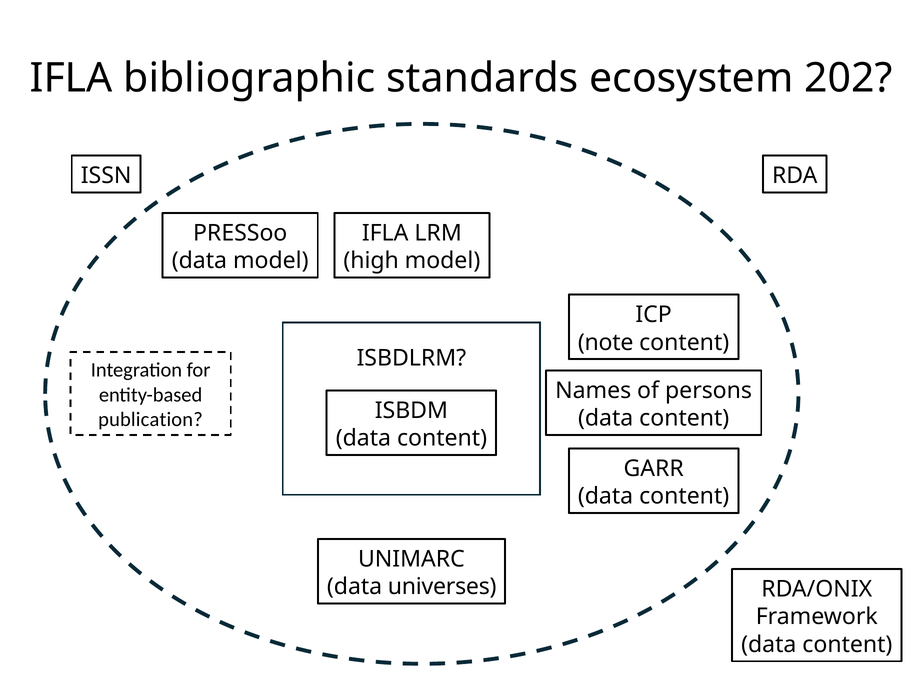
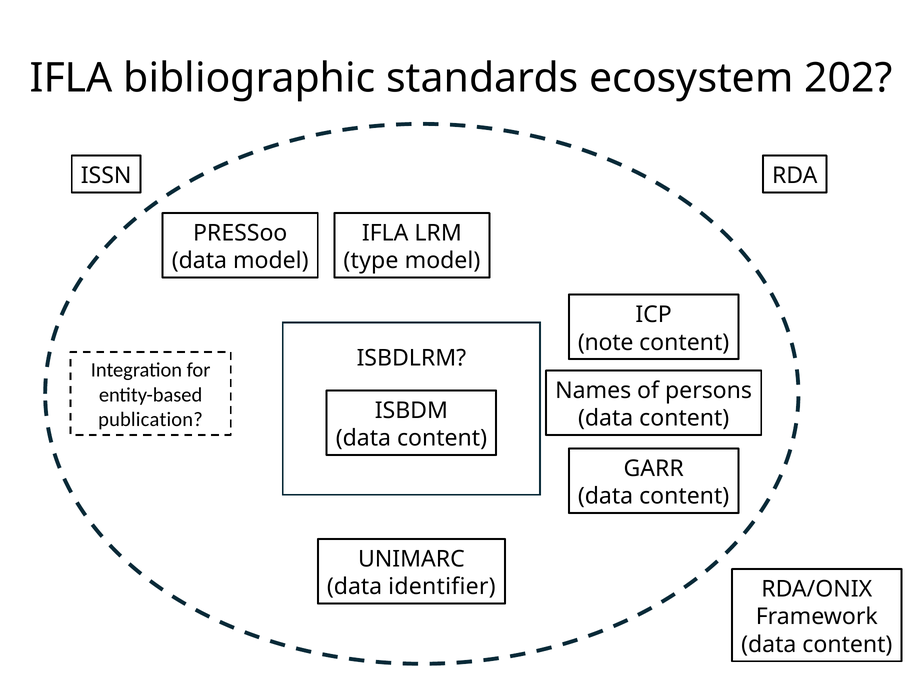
high: high -> type
universes: universes -> identifier
